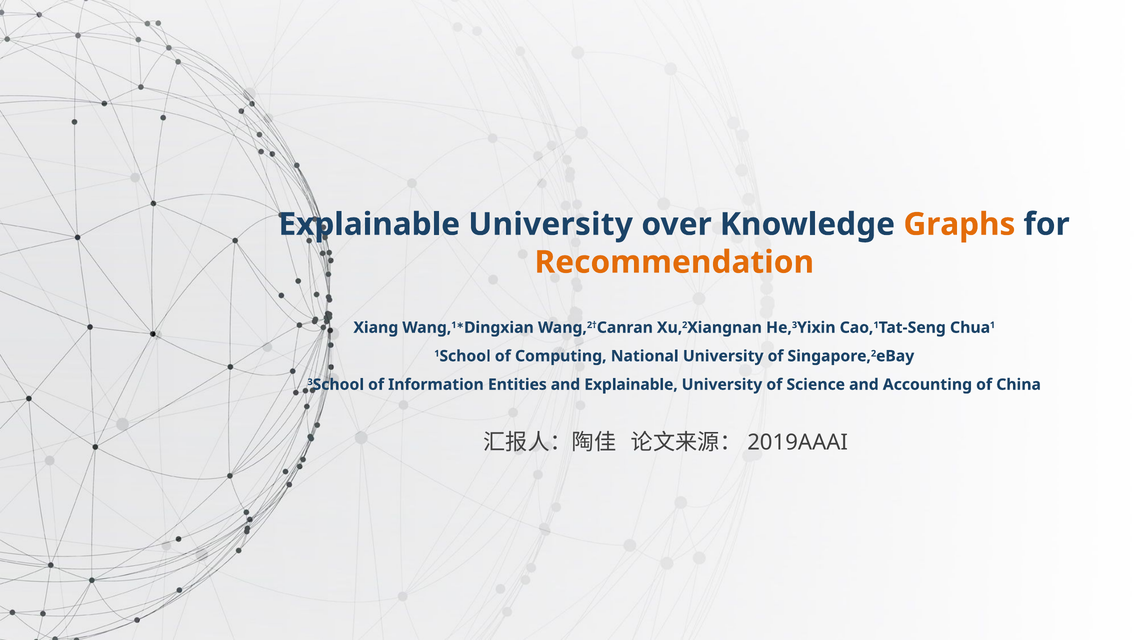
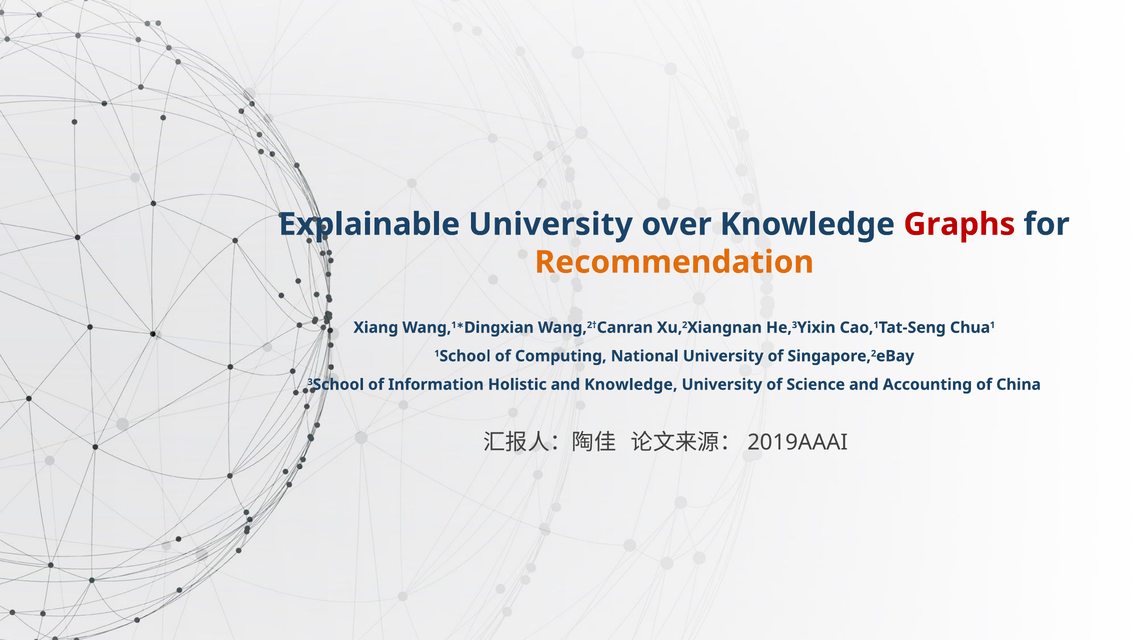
Graphs colour: orange -> red
Entities: Entities -> Holistic
and Explainable: Explainable -> Knowledge
